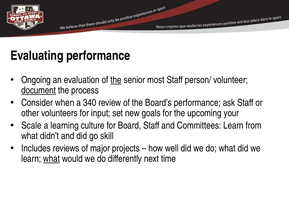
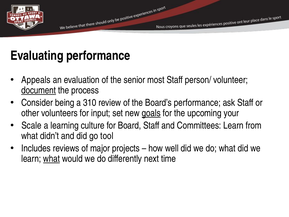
Ongoing: Ongoing -> Appeals
the at (116, 80) underline: present -> none
when: when -> being
340: 340 -> 310
goals underline: none -> present
skill: skill -> tool
